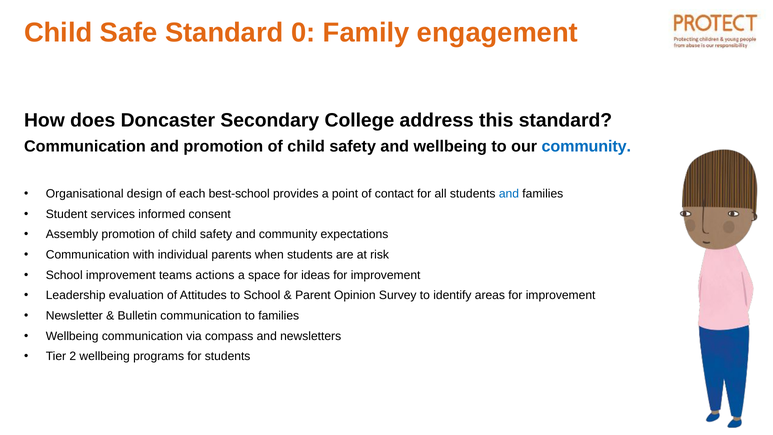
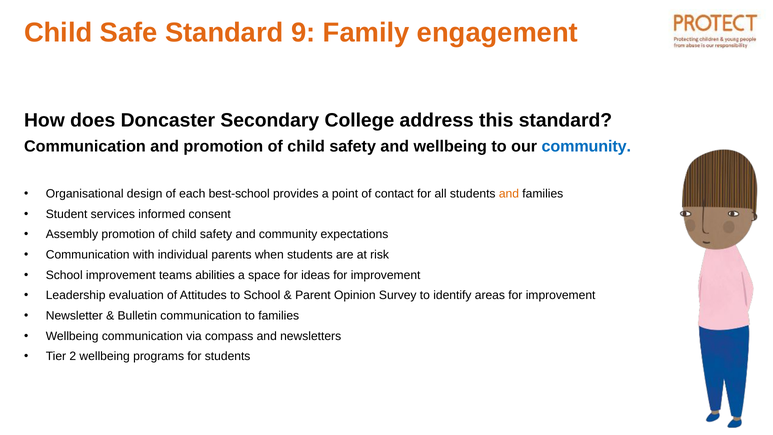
0: 0 -> 9
and at (509, 194) colour: blue -> orange
actions: actions -> abilities
